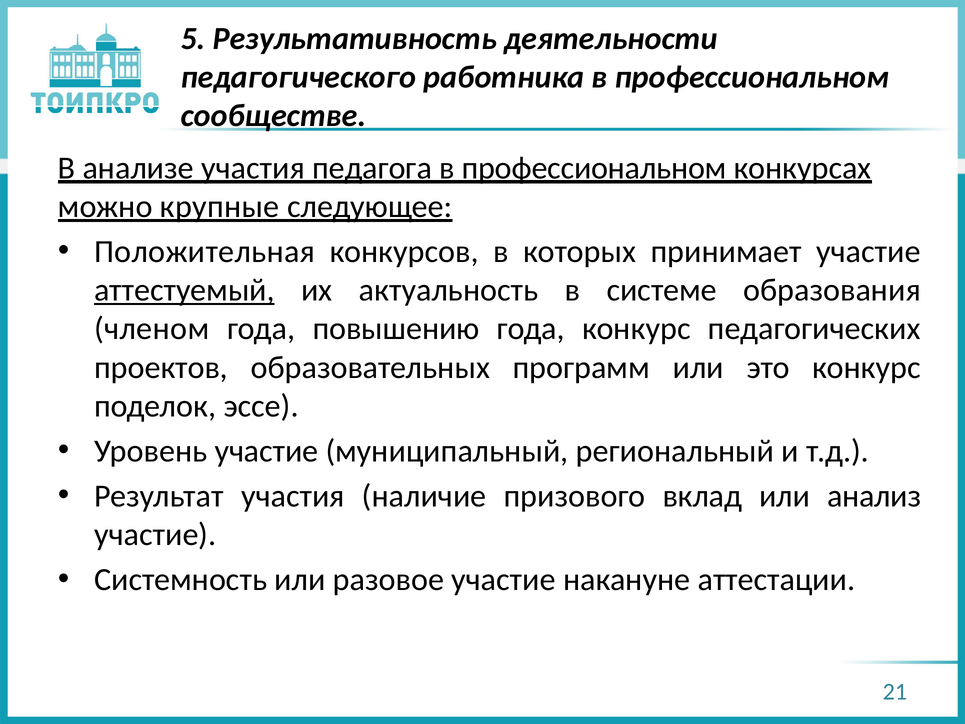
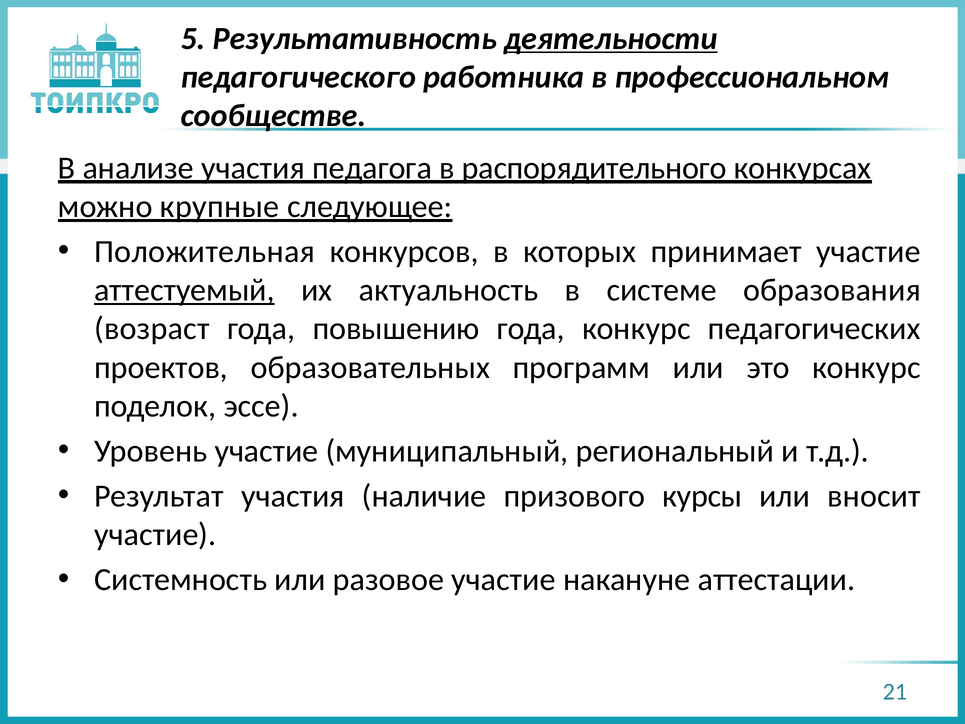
деятельности underline: none -> present
педагога в профессиональном: профессиональном -> распорядительного
членом: членом -> возраст
вклад: вклад -> курсы
анализ: анализ -> вносит
